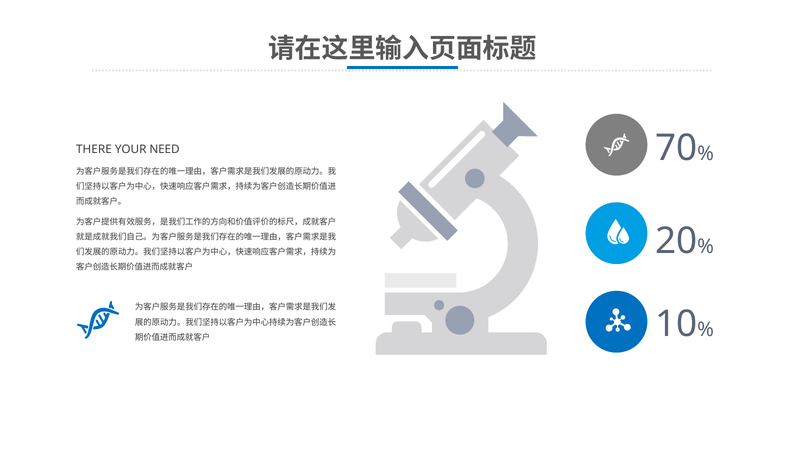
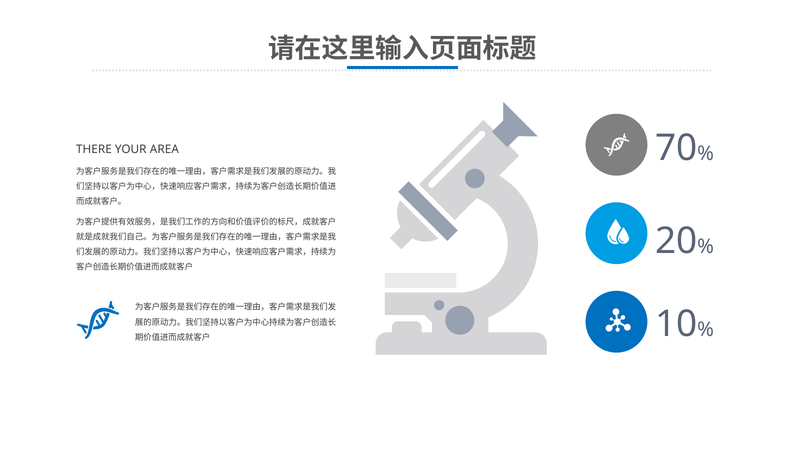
NEED: NEED -> AREA
